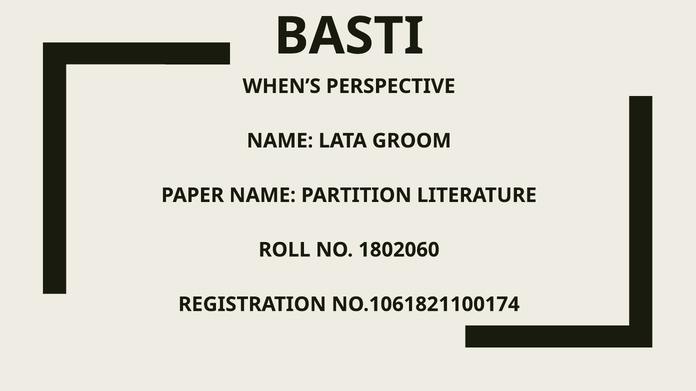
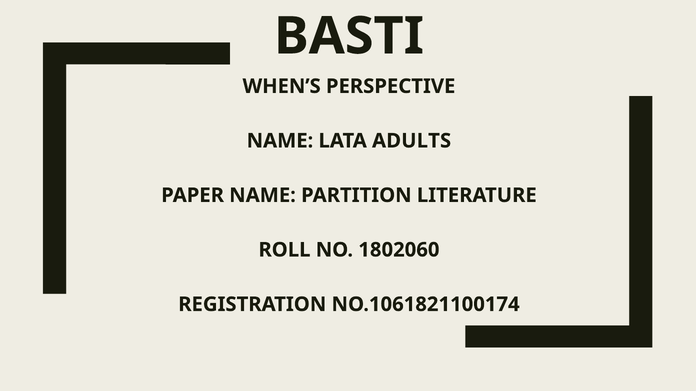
GROOM: GROOM -> ADULTS
